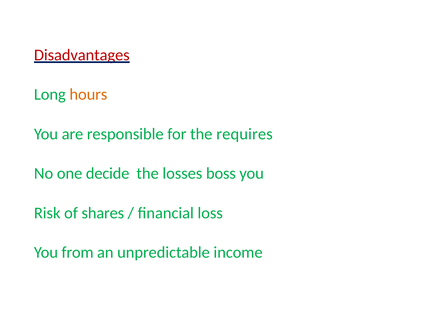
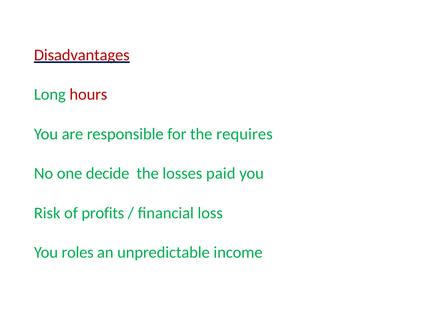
hours colour: orange -> red
boss: boss -> paid
shares: shares -> profits
from: from -> roles
